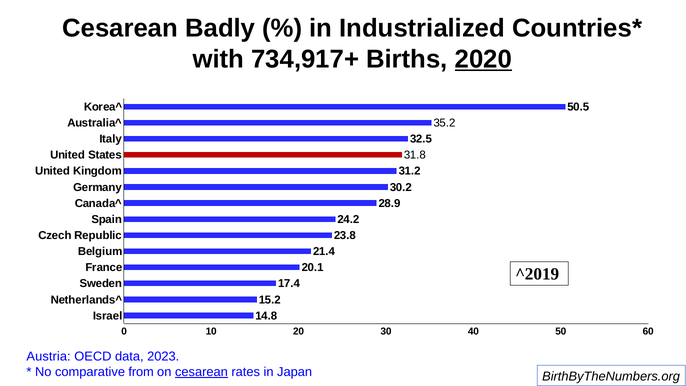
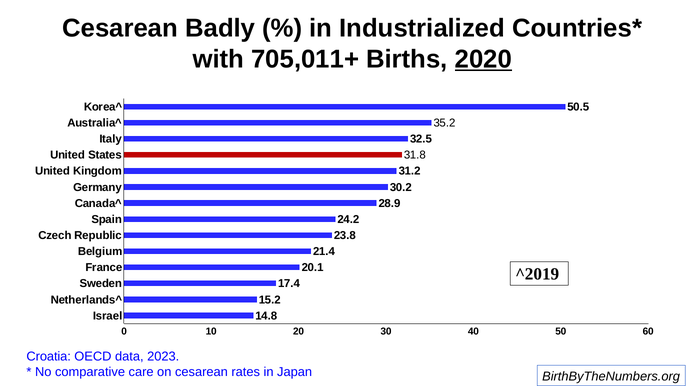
734,917+: 734,917+ -> 705,011+
Austria: Austria -> Croatia
from: from -> care
cesarean at (201, 372) underline: present -> none
